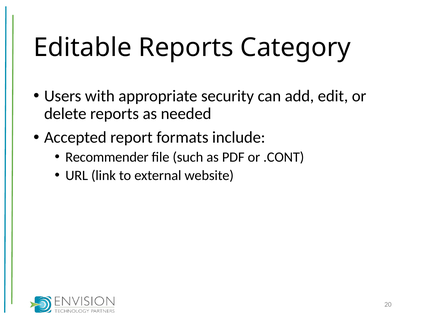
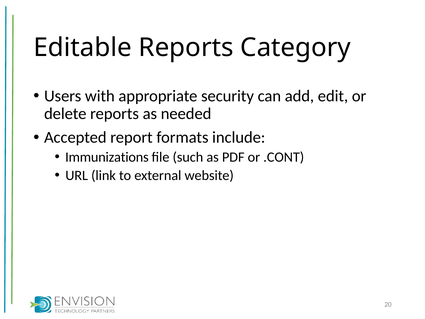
Recommender: Recommender -> Immunizations
